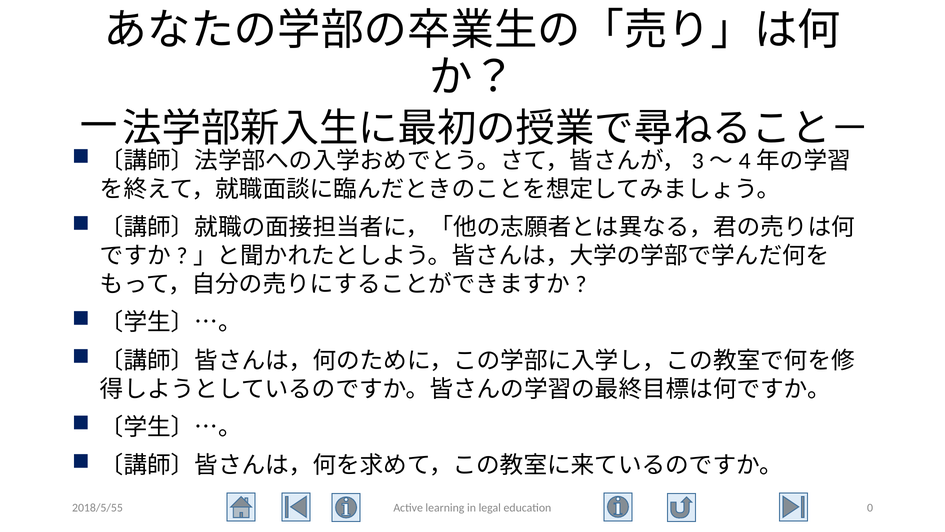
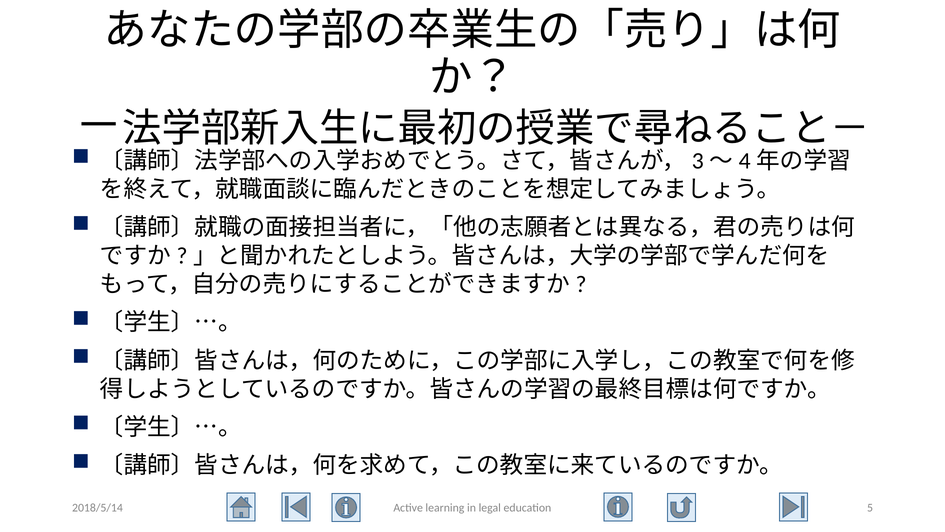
2018/5/55: 2018/5/55 -> 2018/5/14
0: 0 -> 5
